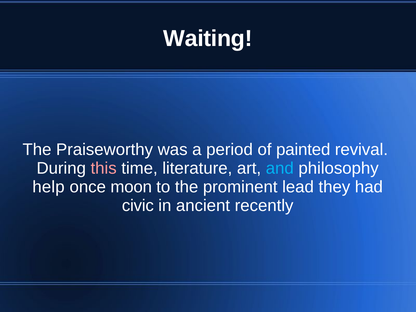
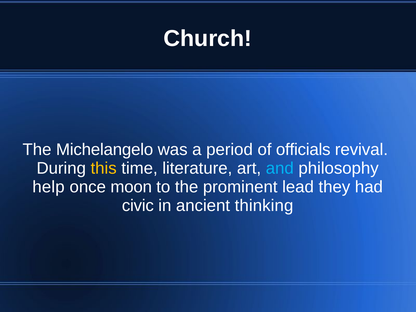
Waiting: Waiting -> Church
Praiseworthy: Praiseworthy -> Michelangelo
painted: painted -> officials
this colour: pink -> yellow
recently: recently -> thinking
